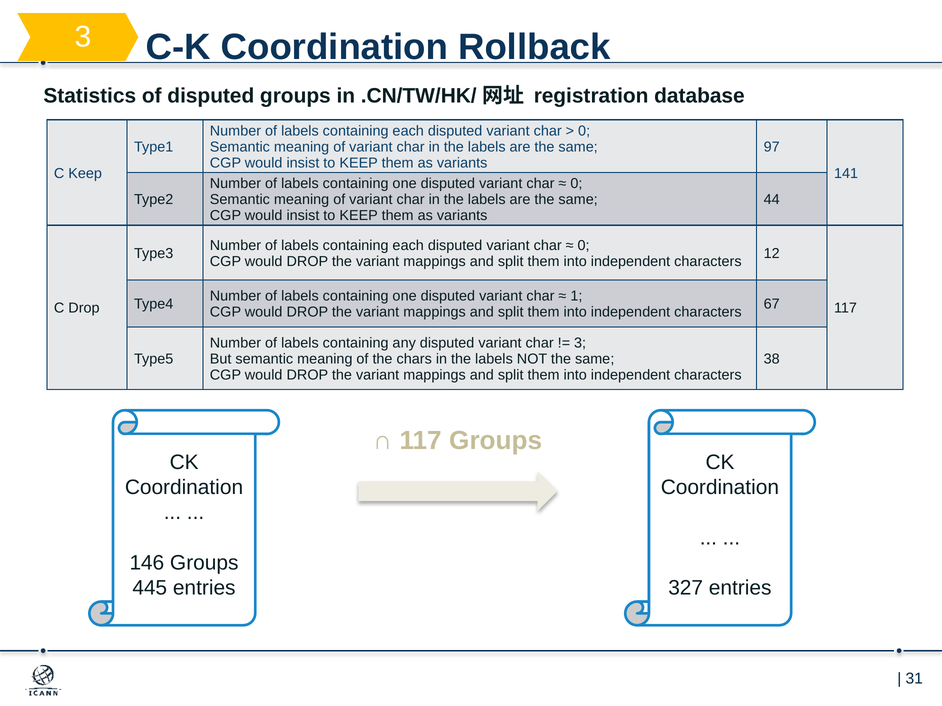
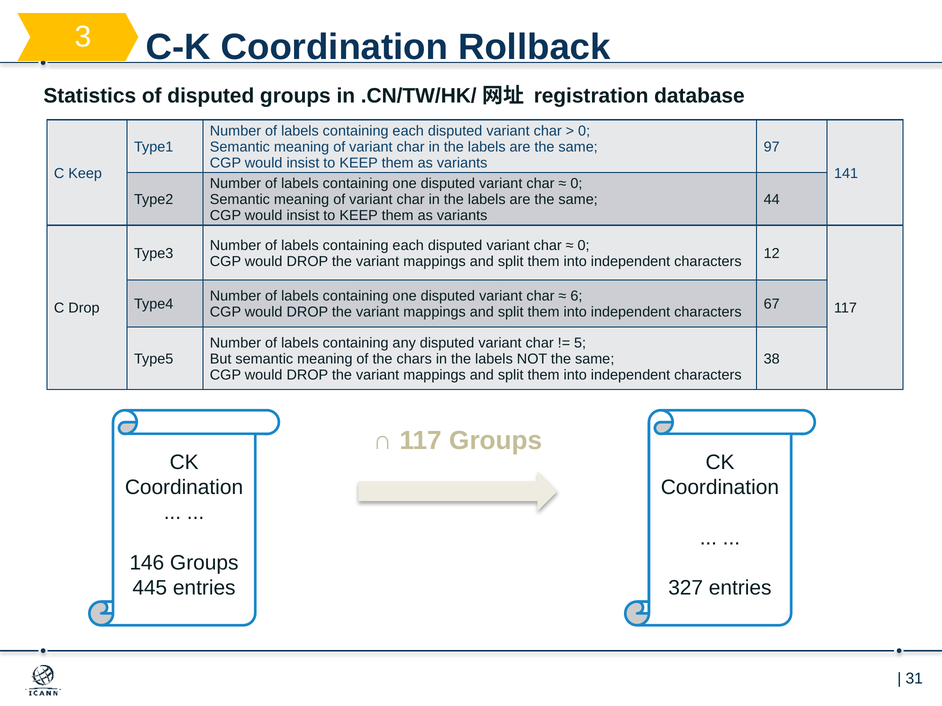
1: 1 -> 6
3 at (580, 343): 3 -> 5
